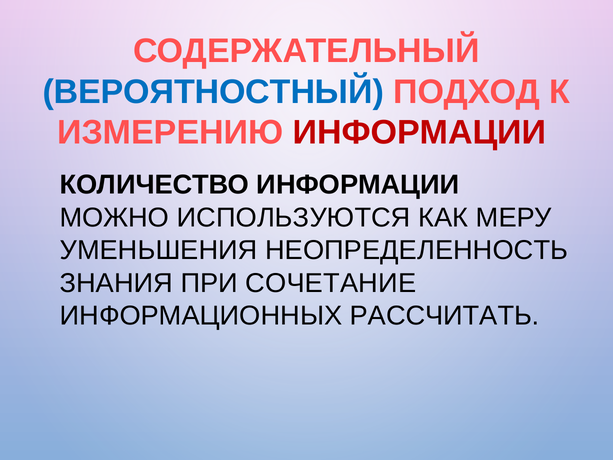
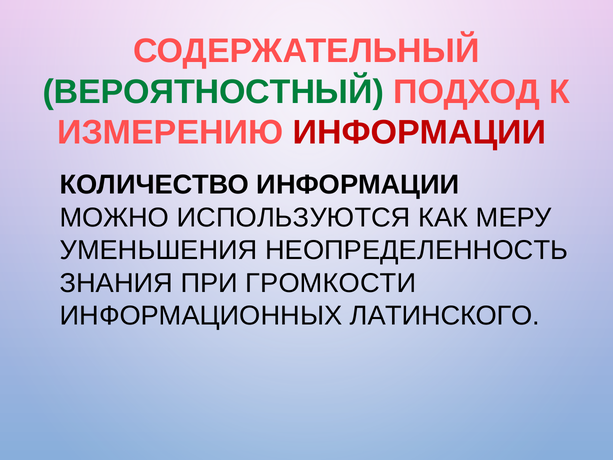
ВЕРОЯТНОСТНЫЙ colour: blue -> green
СОЧЕТАНИЕ: СОЧЕТАНИЕ -> ГРОМКОСТИ
РАССЧИТАТЬ: РАССЧИТАТЬ -> ЛАТИНСКОГО
